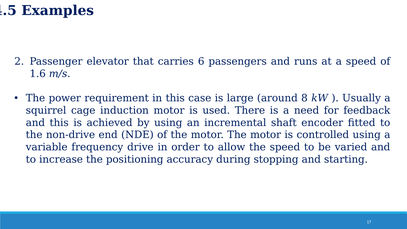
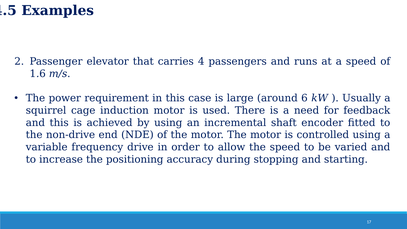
6: 6 -> 4
8: 8 -> 6
